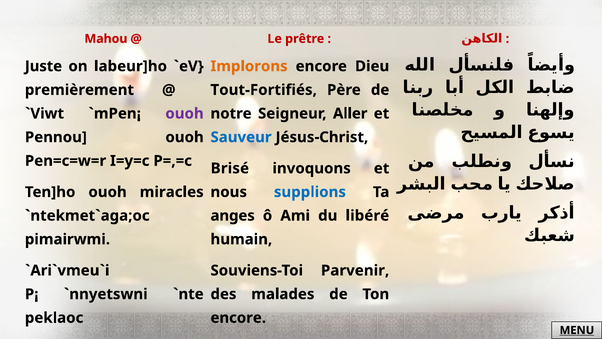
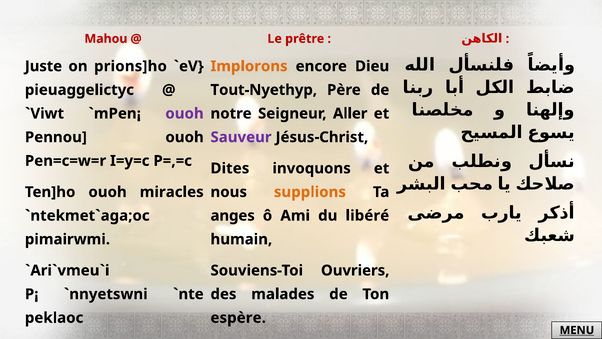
labeur]ho: labeur]ho -> prions]ho
premièrement: premièrement -> pieuaggelictyc
Tout-Fortifiés: Tout-Fortifiés -> Tout-Nyethyp
Sauveur colour: blue -> purple
Brisé: Brisé -> Dites
supplions colour: blue -> orange
Parvenir: Parvenir -> Ouvriers
encore at (238, 317): encore -> espère
